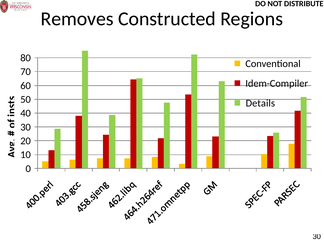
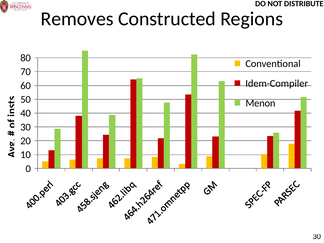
Details: Details -> Menon
